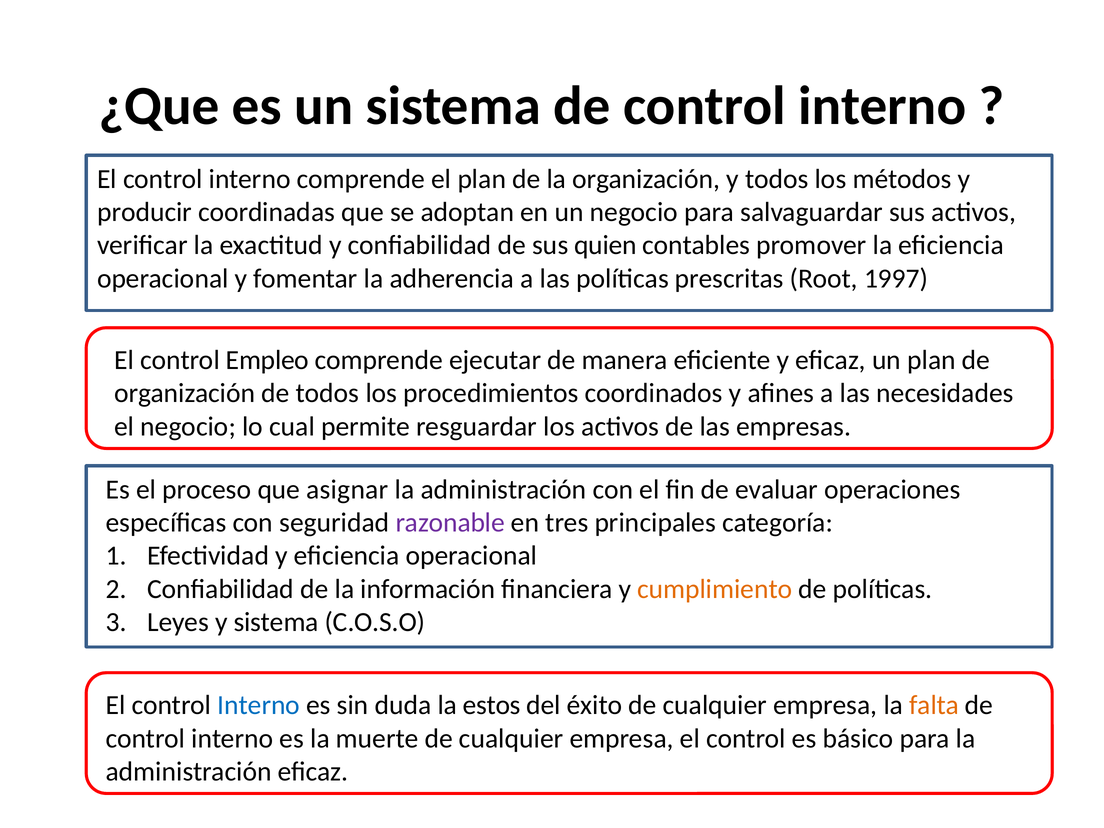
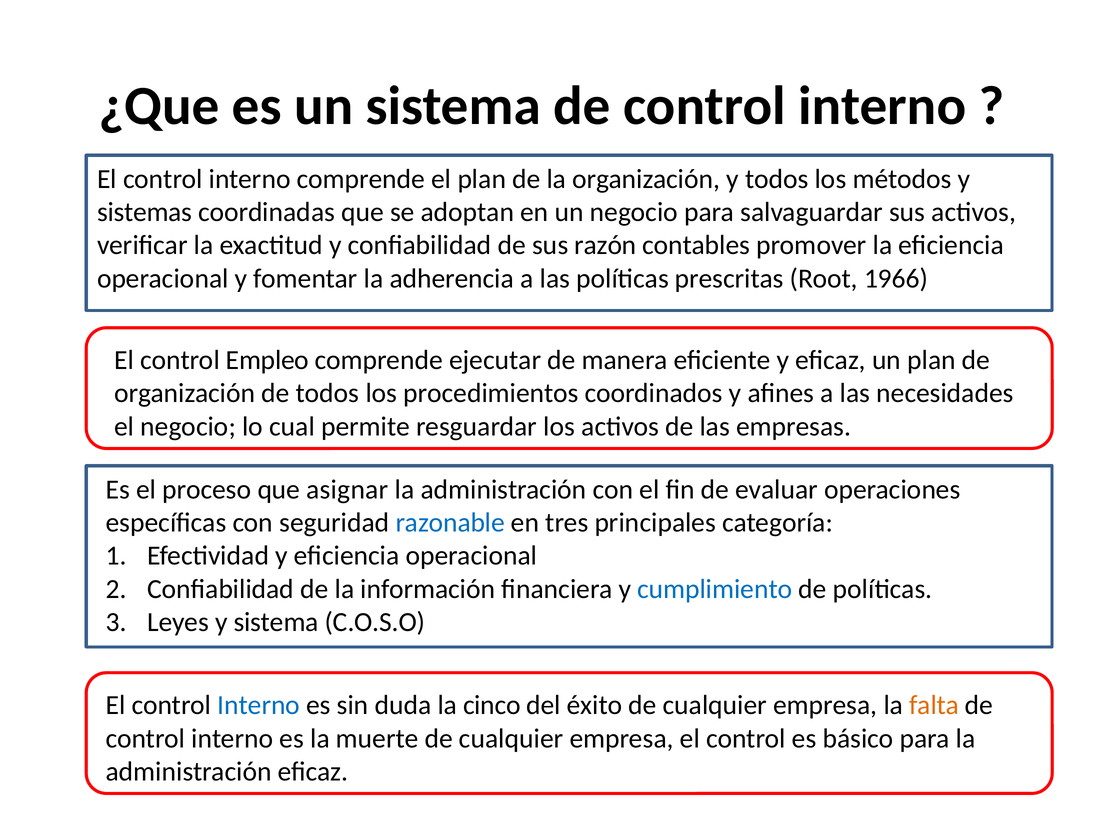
producir: producir -> sistemas
quien: quien -> razón
1997: 1997 -> 1966
razonable colour: purple -> blue
cumplimiento colour: orange -> blue
estos: estos -> cinco
